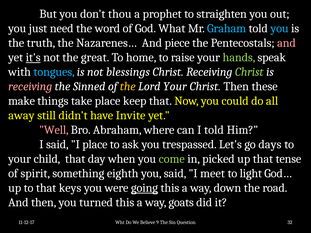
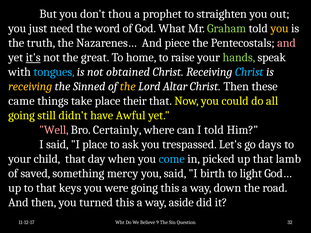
Graham colour: light blue -> light green
you at (280, 28) colour: light blue -> yellow
blessings: blessings -> obtained
Christ at (249, 72) colour: light green -> light blue
receiving at (30, 86) colour: pink -> yellow
Lord Your: Your -> Altar
make: make -> came
keep: keep -> their
away at (21, 115): away -> going
Invite: Invite -> Awful
Abraham: Abraham -> Certainly
come colour: light green -> light blue
tense: tense -> lamb
spirit: spirit -> saved
eighth: eighth -> mercy
meet: meet -> birth
going at (144, 188) underline: present -> none
goats: goats -> aside
